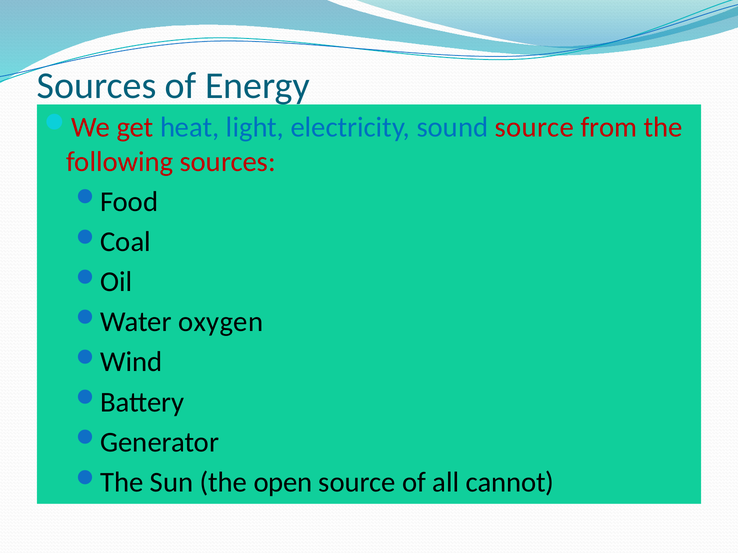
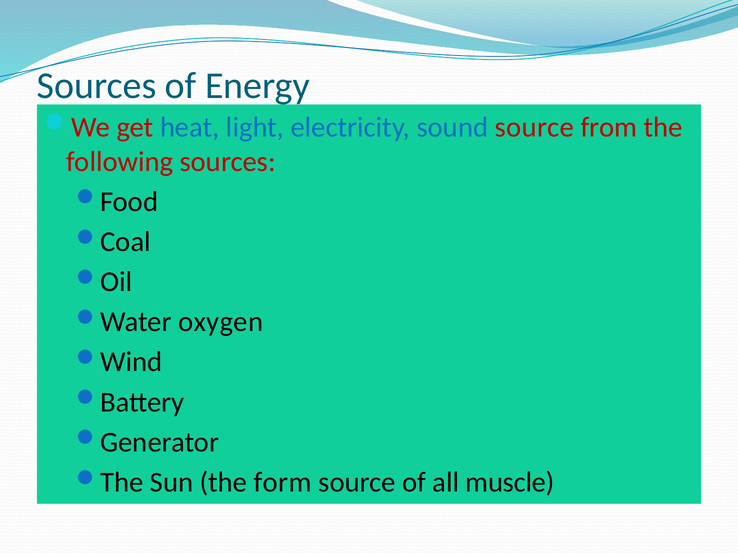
open: open -> form
cannot: cannot -> muscle
